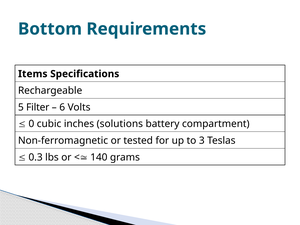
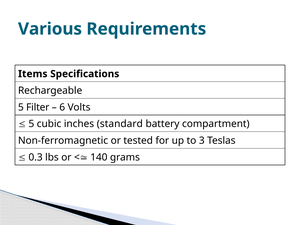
Bottom: Bottom -> Various
0 at (31, 124): 0 -> 5
solutions: solutions -> standard
